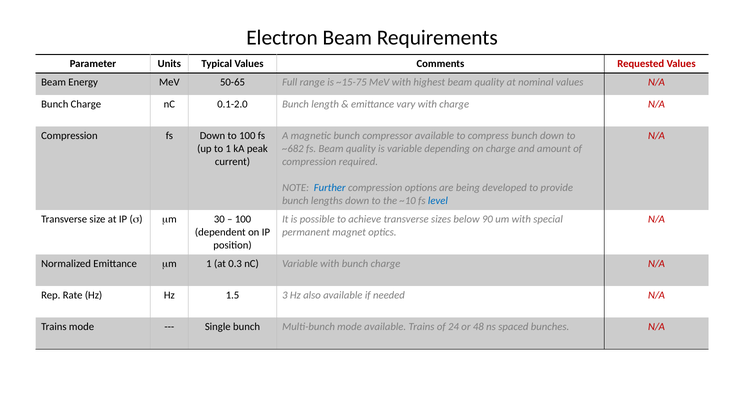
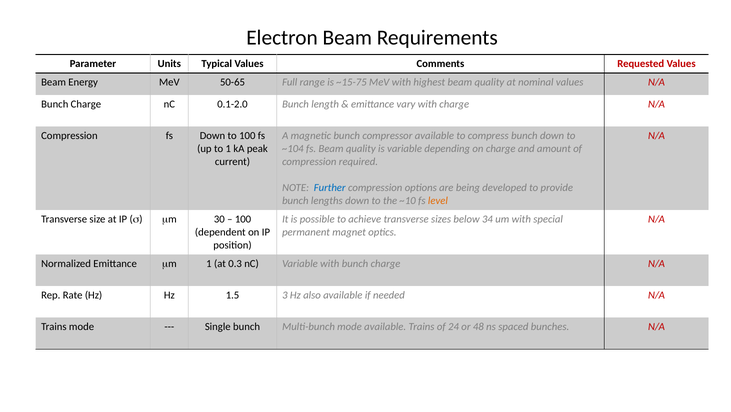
~682: ~682 -> ~104
level colour: blue -> orange
90: 90 -> 34
